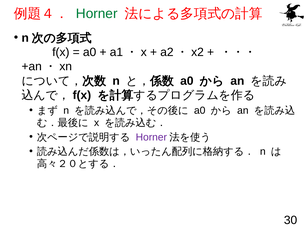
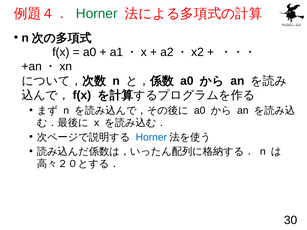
Horner at (151, 137) colour: purple -> blue
